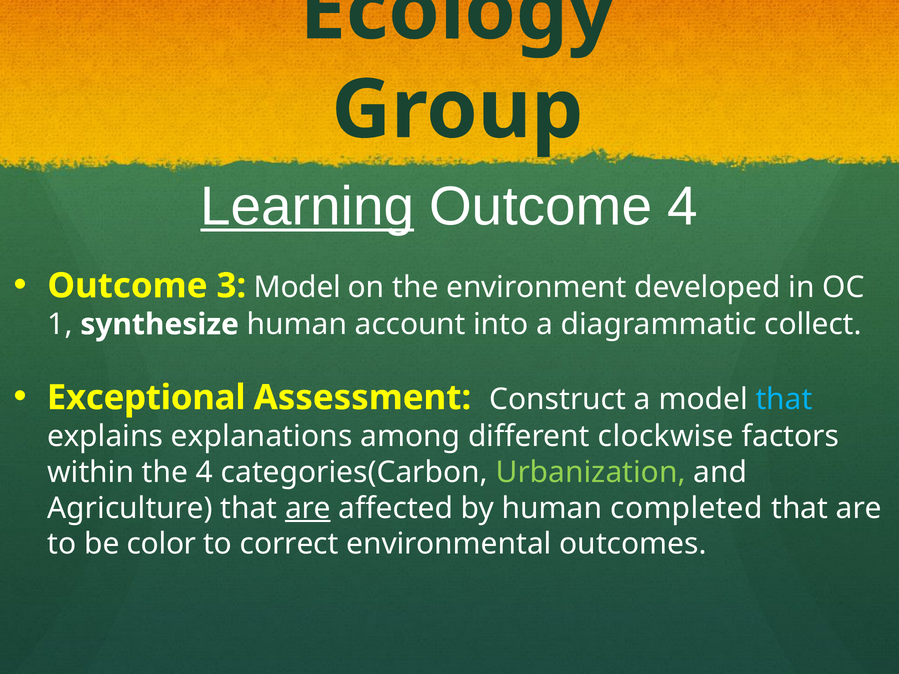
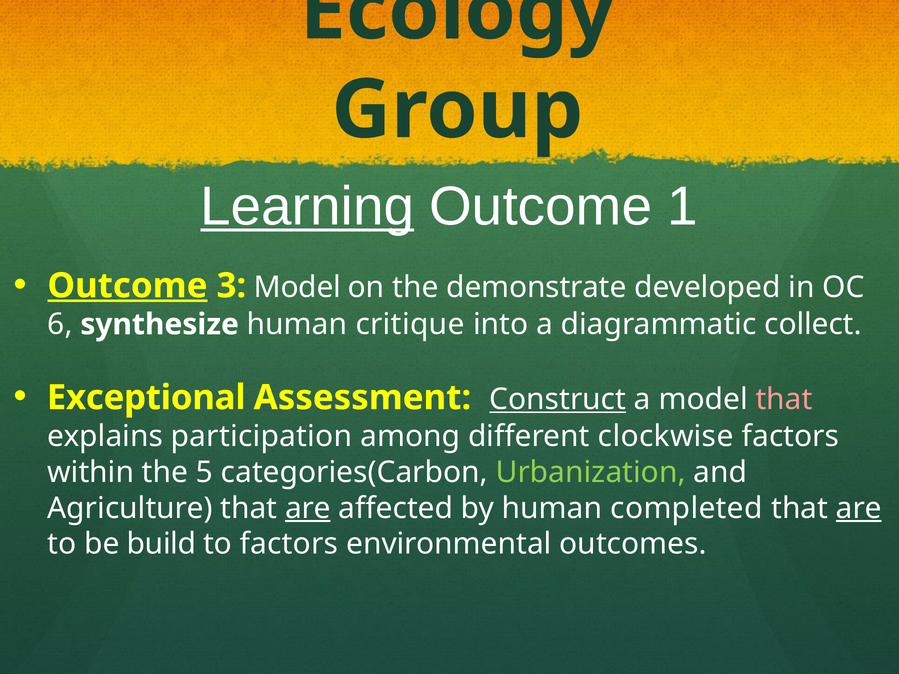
Outcome 4: 4 -> 1
Outcome at (127, 286) underline: none -> present
environment: environment -> demonstrate
1: 1 -> 6
account: account -> critique
Construct underline: none -> present
that at (784, 399) colour: light blue -> pink
explanations: explanations -> participation
the 4: 4 -> 5
are at (859, 508) underline: none -> present
color: color -> build
to correct: correct -> factors
